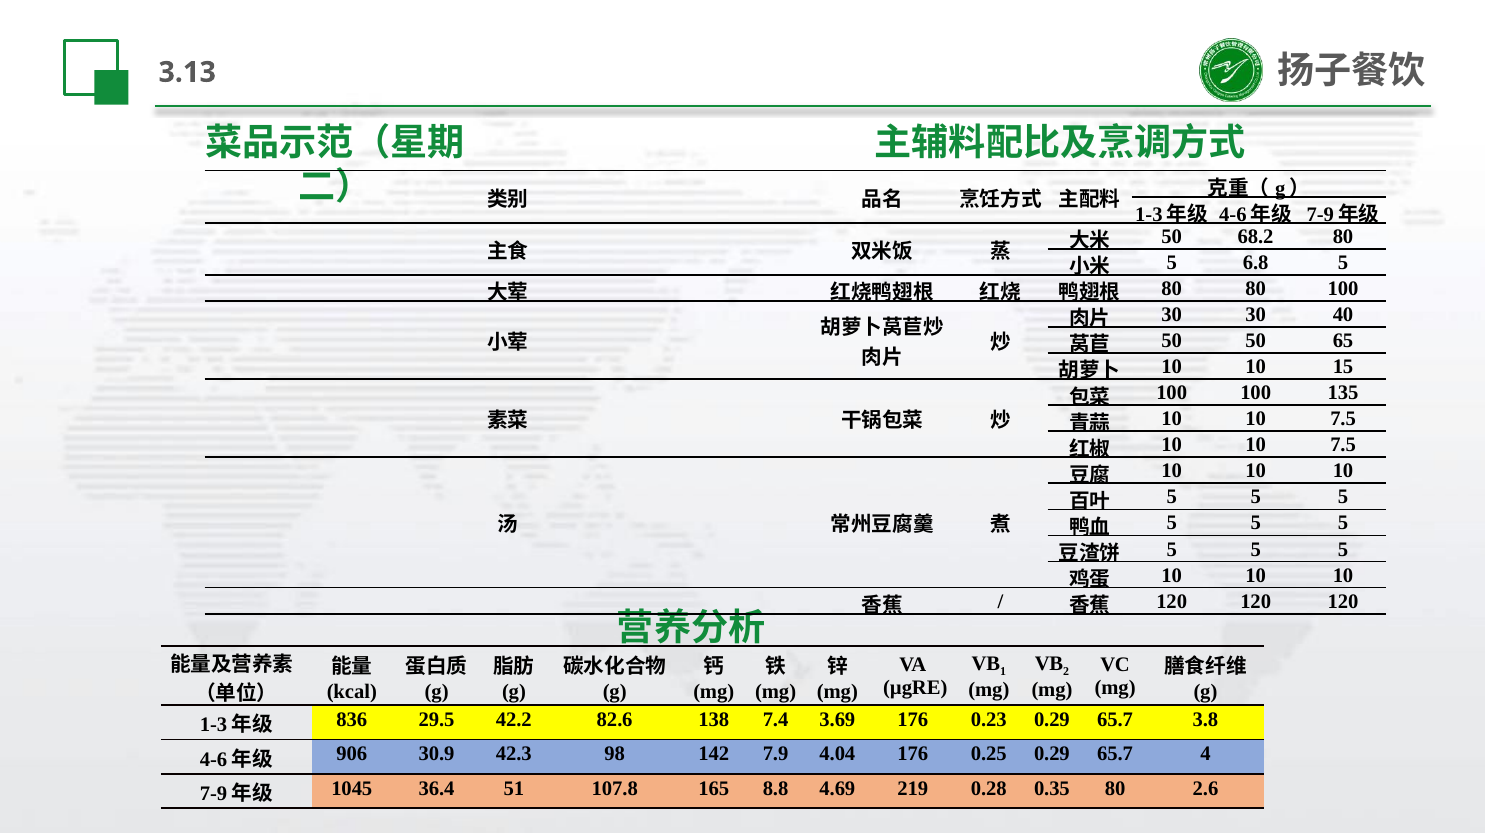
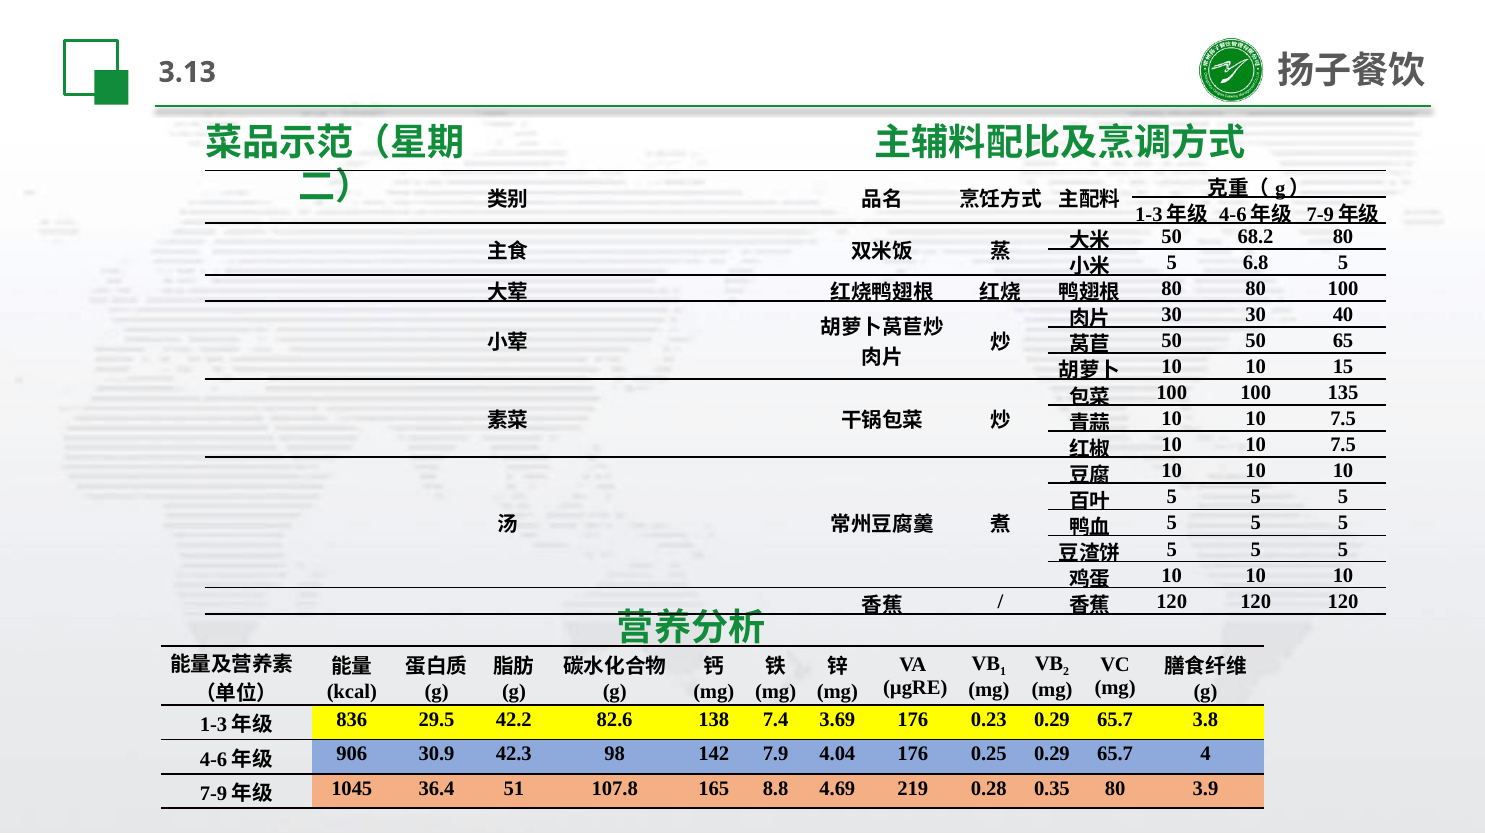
2.6: 2.6 -> 3.9
